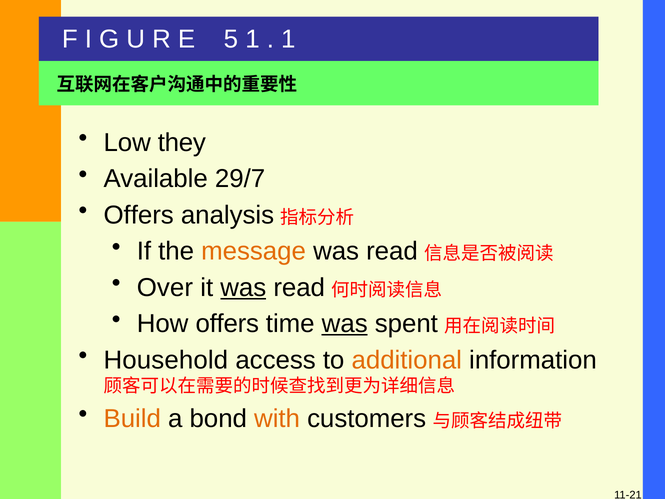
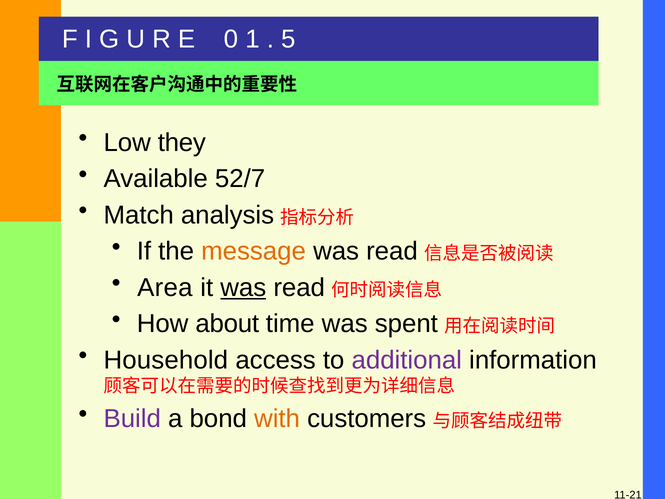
5: 5 -> 0
1 at (288, 39): 1 -> 5
29/7: 29/7 -> 52/7
Offers at (139, 215): Offers -> Match
Over: Over -> Area
How offers: offers -> about
was at (345, 324) underline: present -> none
additional colour: orange -> purple
Build colour: orange -> purple
